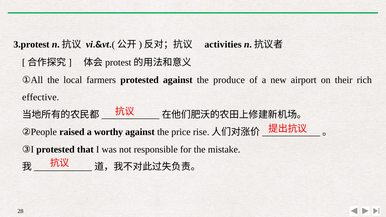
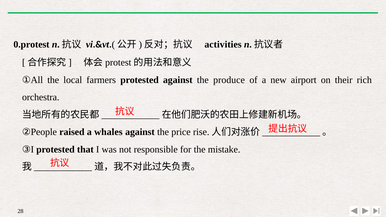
3.protest: 3.protest -> 0.protest
effective: effective -> orchestra
worthy: worthy -> whales
